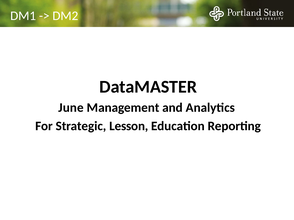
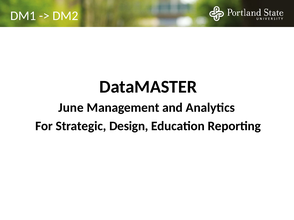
Lesson: Lesson -> Design
